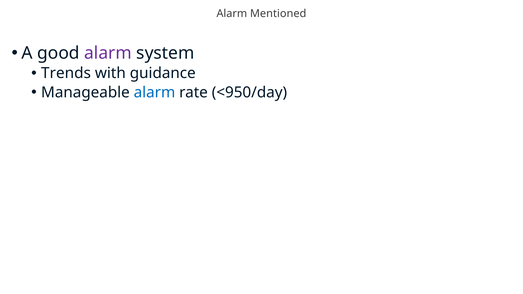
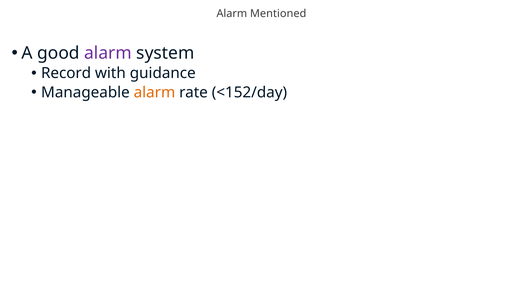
Trends: Trends -> Record
alarm at (154, 93) colour: blue -> orange
<950/day: <950/day -> <152/day
